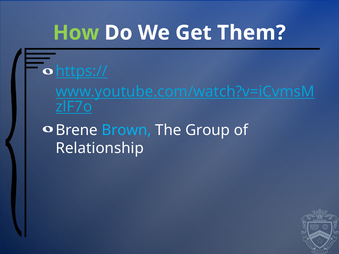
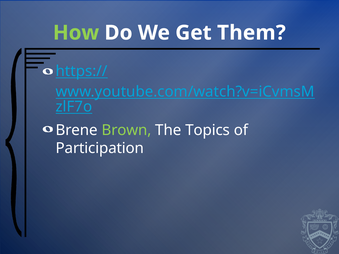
Brown colour: light blue -> light green
Group: Group -> Topics
Relationship: Relationship -> Participation
